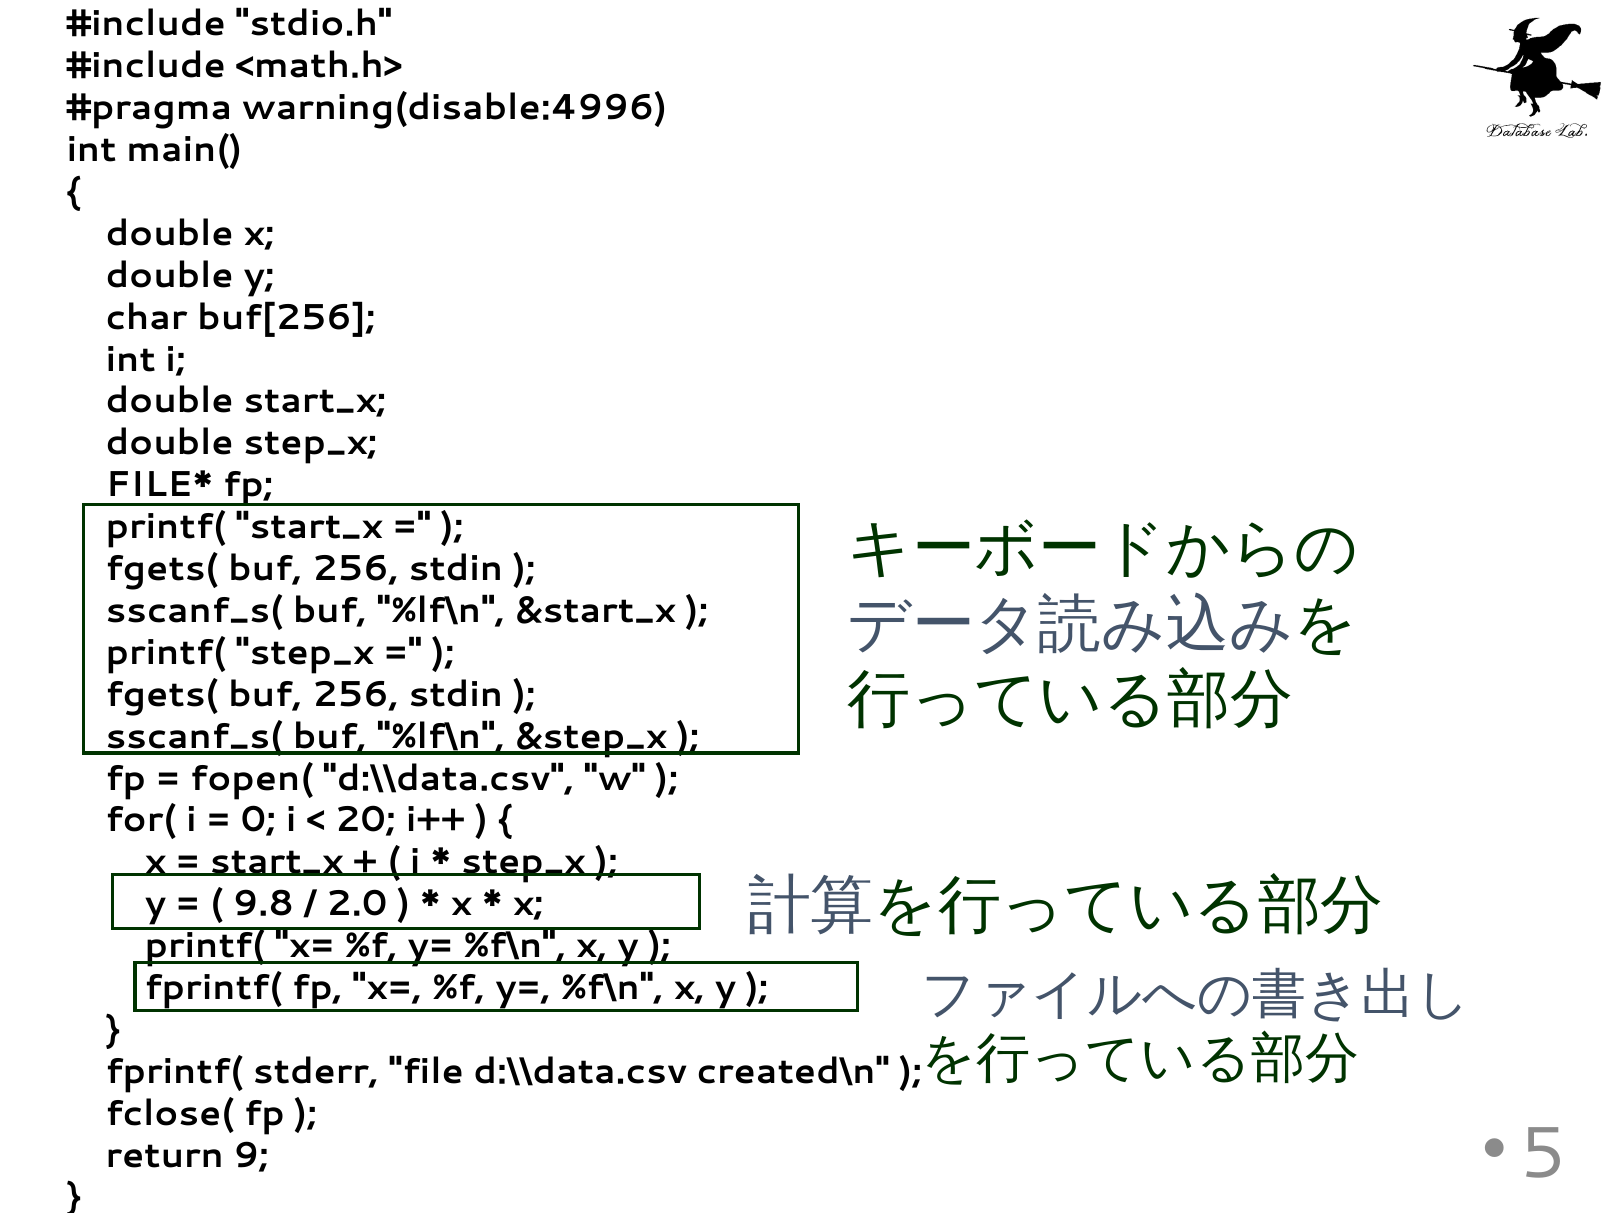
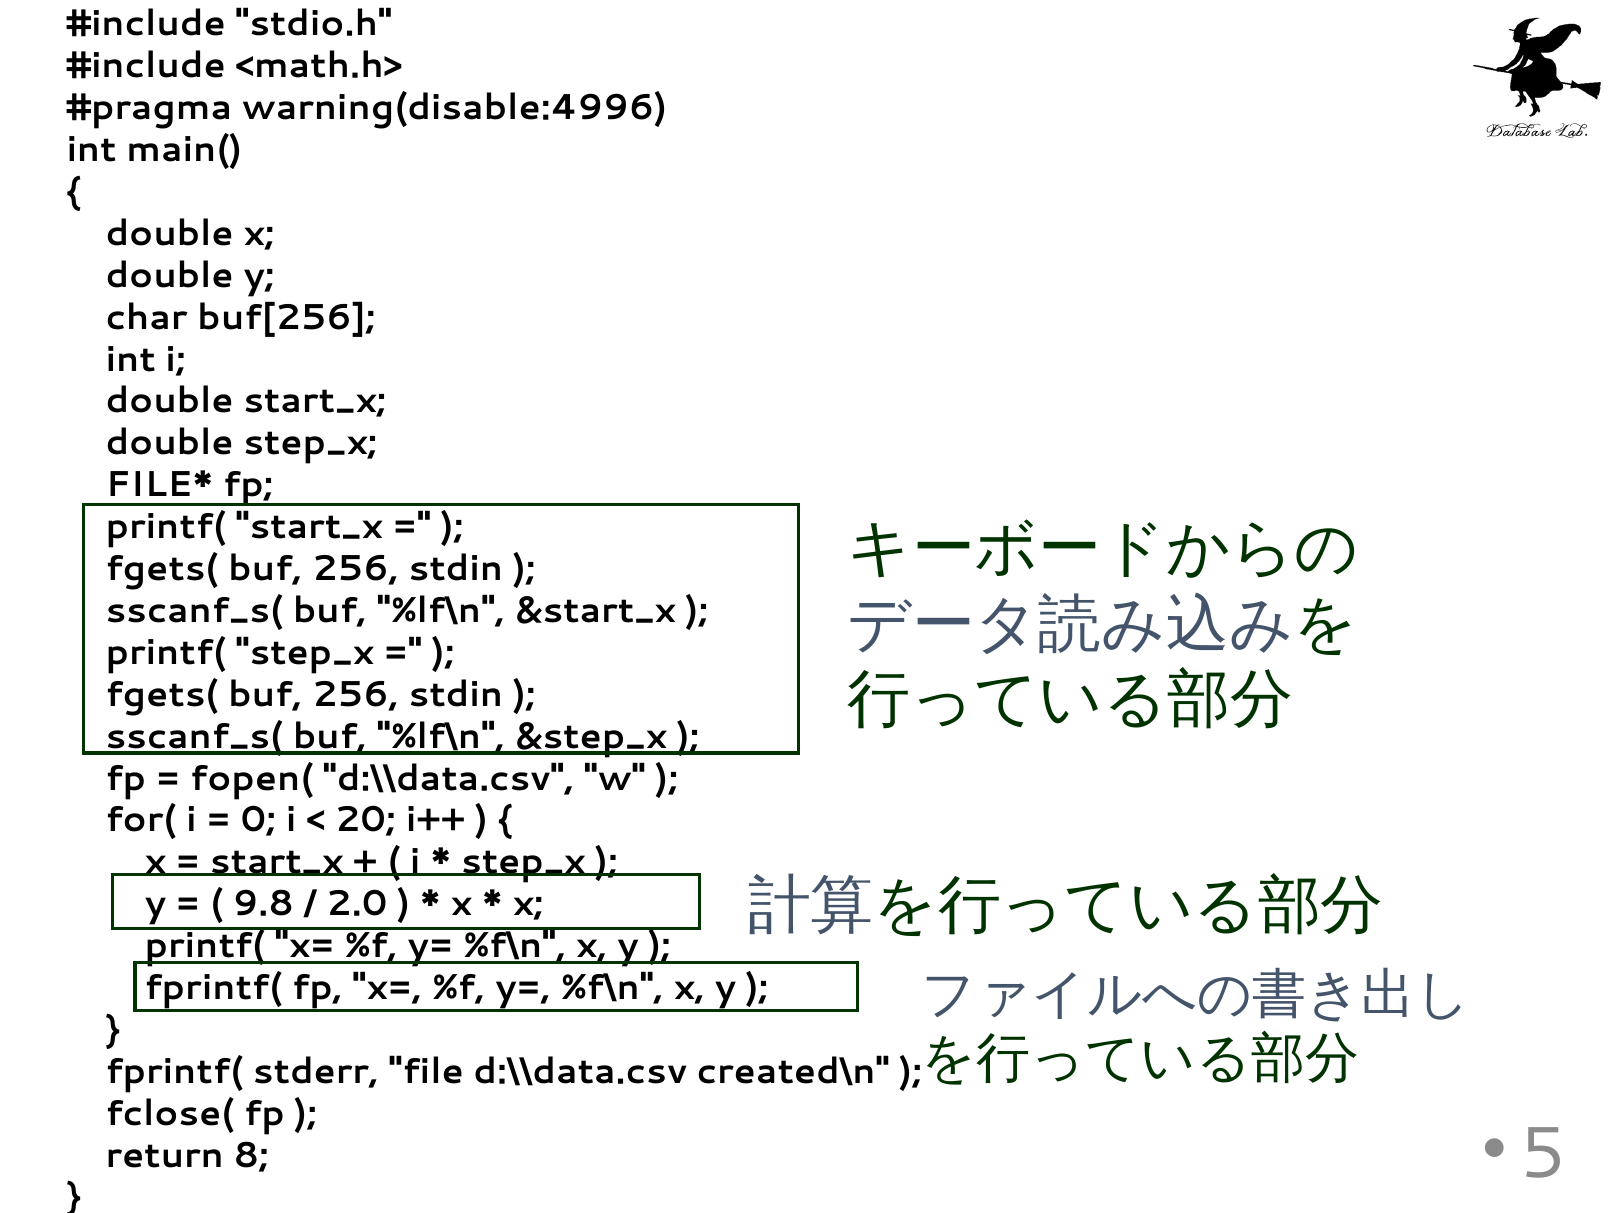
9: 9 -> 8
